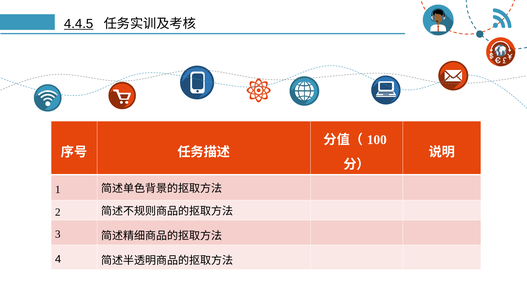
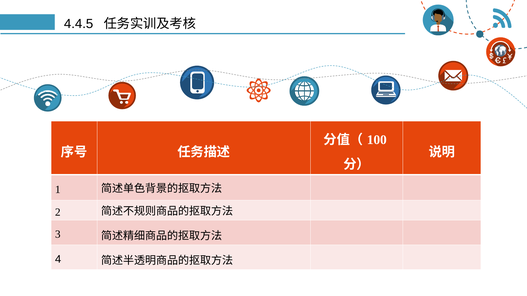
4.4.5 underline: present -> none
